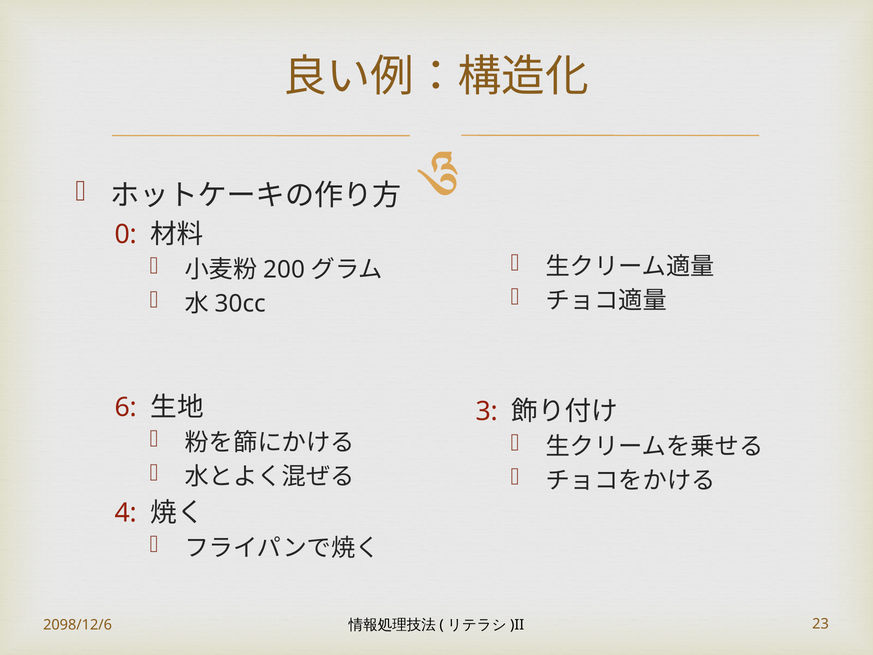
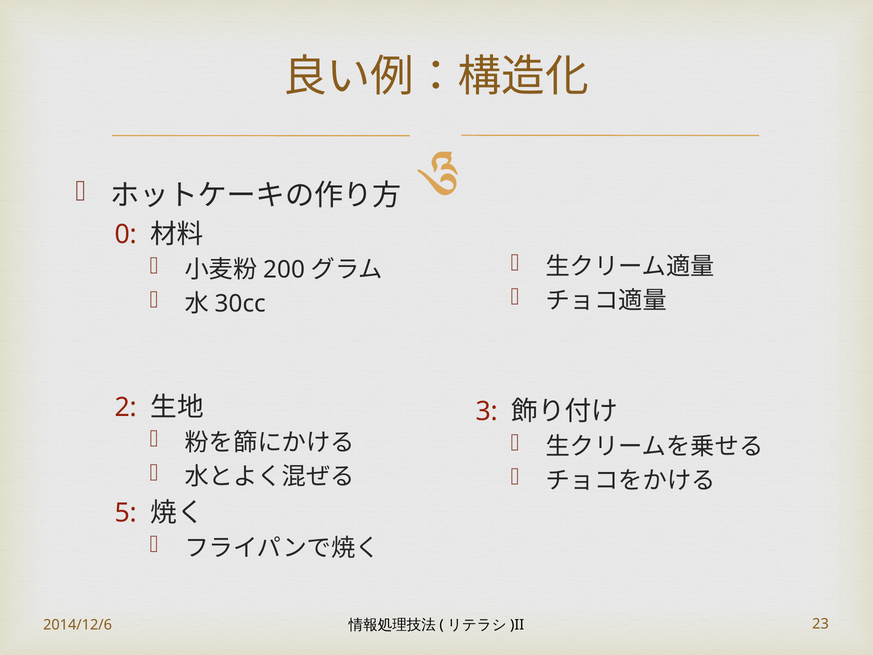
6: 6 -> 2
4: 4 -> 5
2098/12/6: 2098/12/6 -> 2014/12/6
